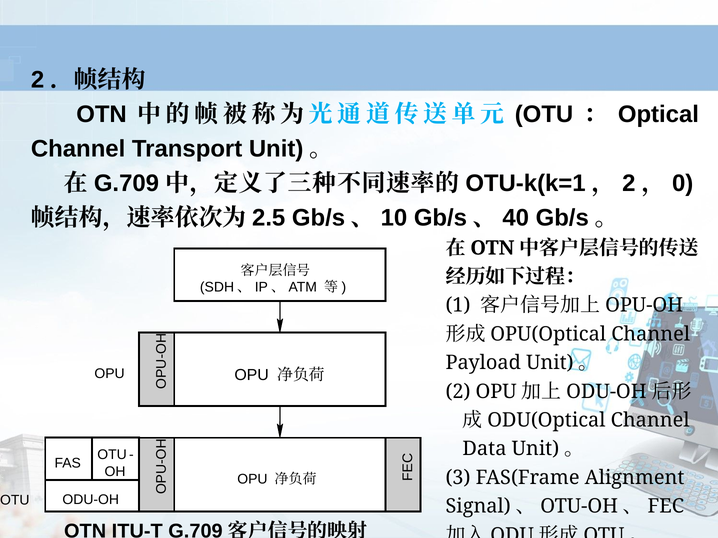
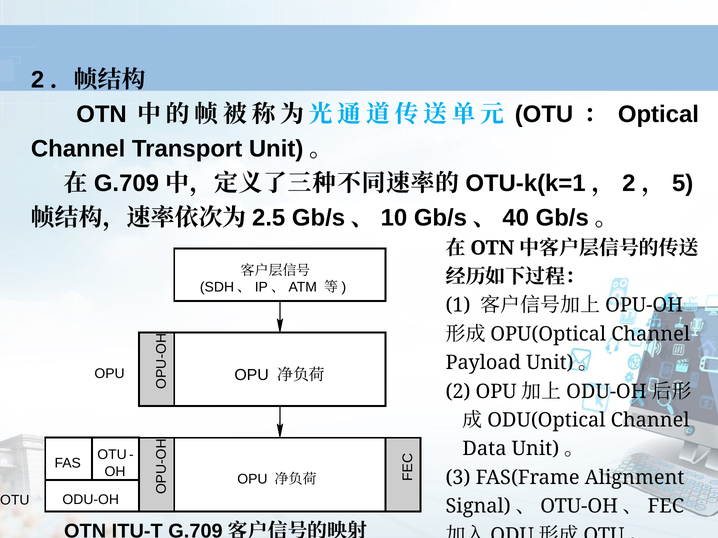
0: 0 -> 5
